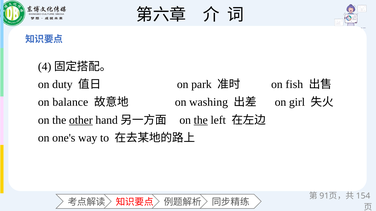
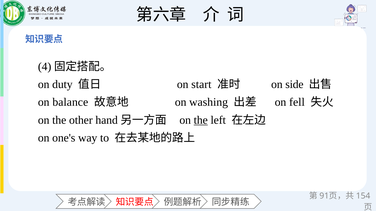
park: park -> start
fish: fish -> side
girl: girl -> fell
other underline: present -> none
